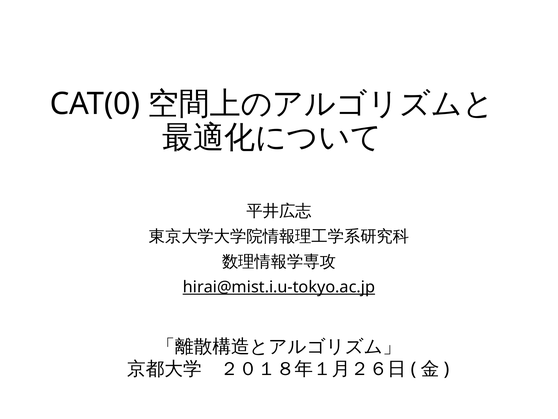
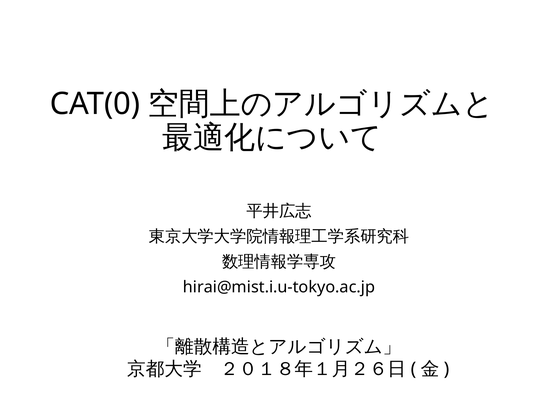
hirai@mist.i.u-tokyo.ac.jp underline: present -> none
